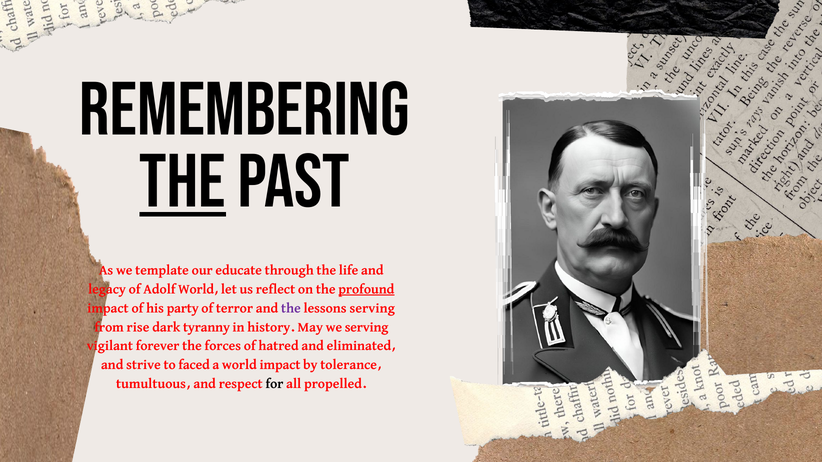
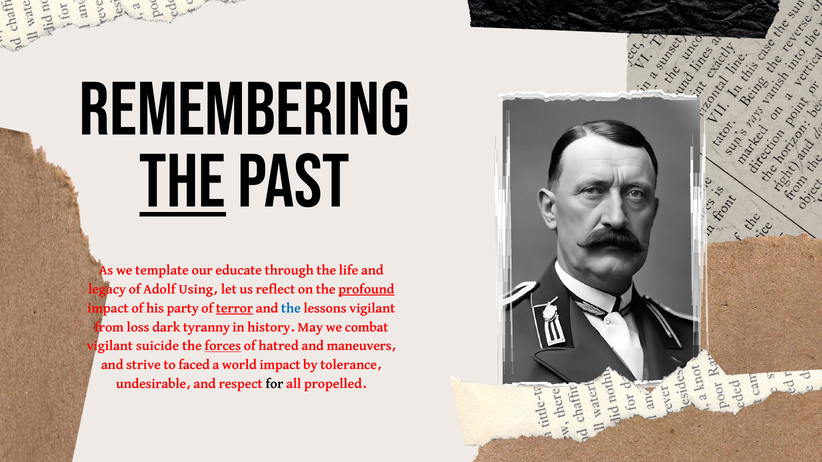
Adolf World: World -> Using
terror underline: none -> present
the at (291, 308) colour: purple -> blue
lessons serving: serving -> vigilant
rise: rise -> loss
we serving: serving -> combat
forever: forever -> suicide
forces underline: none -> present
eliminated: eliminated -> maneuvers
tumultuous: tumultuous -> undesirable
